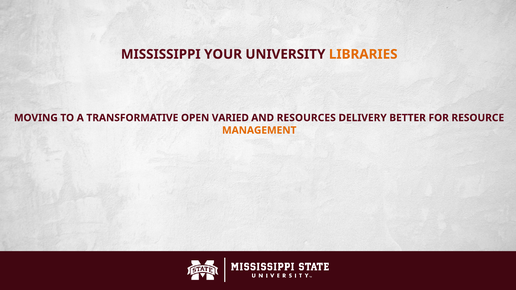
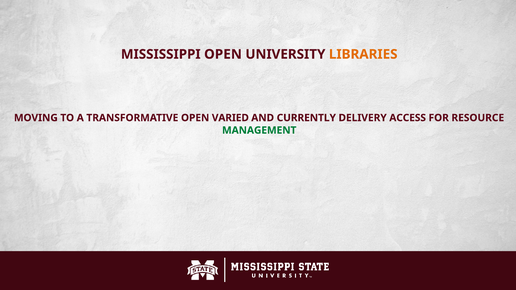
MISSISSIPPI YOUR: YOUR -> OPEN
RESOURCES: RESOURCES -> CURRENTLY
BETTER: BETTER -> ACCESS
MANAGEMENT colour: orange -> green
